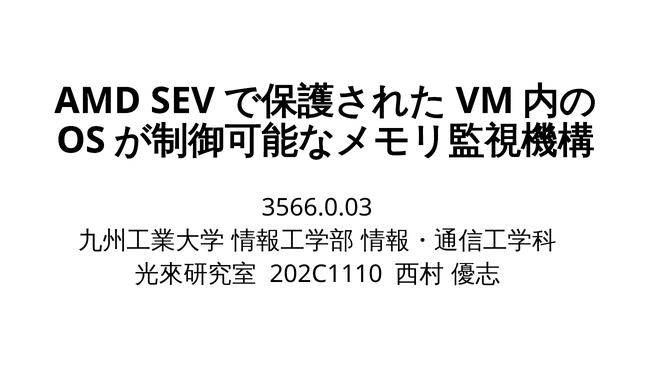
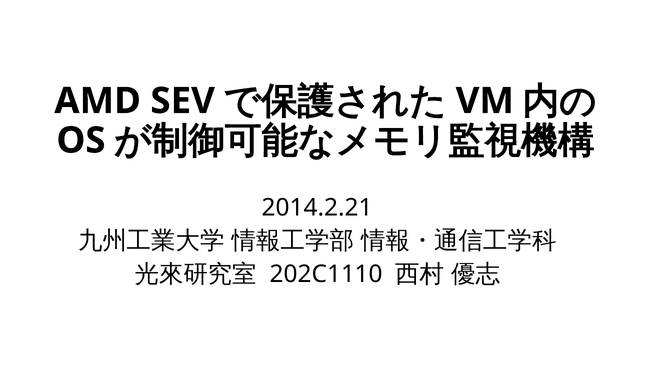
3566.0.03: 3566.0.03 -> 2014.2.21
